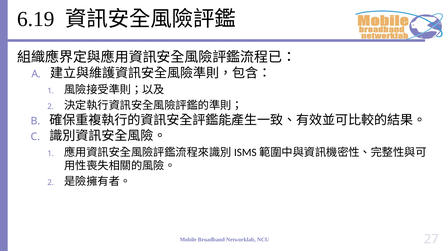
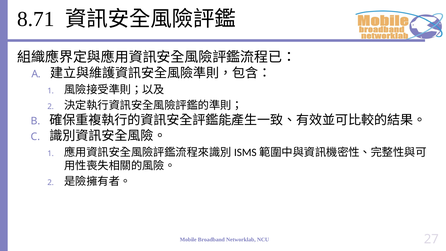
6.19: 6.19 -> 8.71
